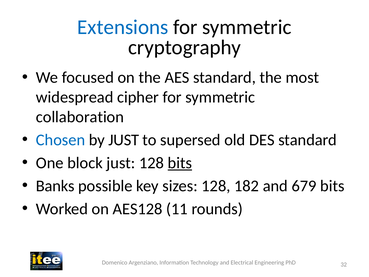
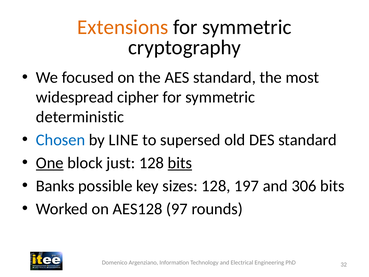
Extensions colour: blue -> orange
collaboration: collaboration -> deterministic
by JUST: JUST -> LINE
One underline: none -> present
182: 182 -> 197
679: 679 -> 306
11: 11 -> 97
